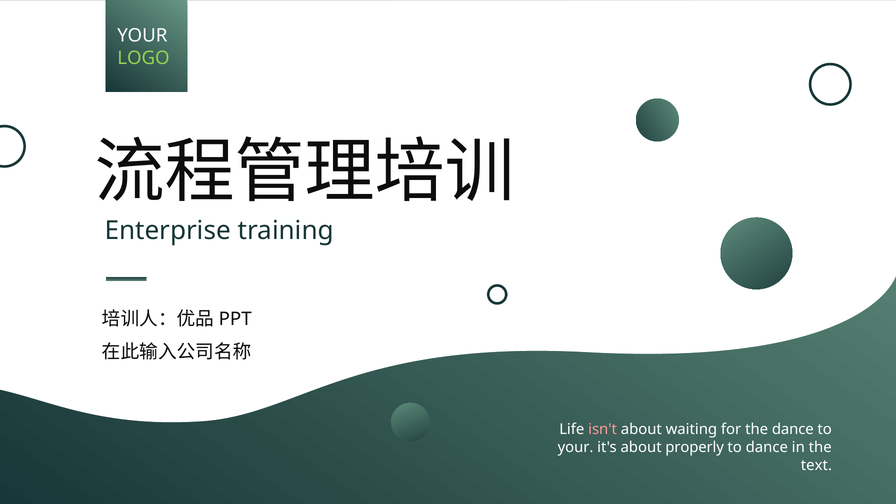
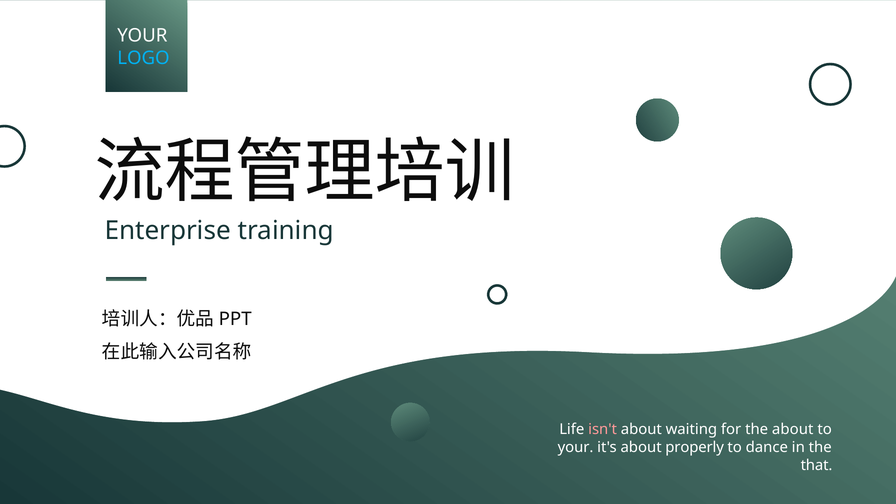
LOGO colour: light green -> light blue
the dance: dance -> about
text: text -> that
